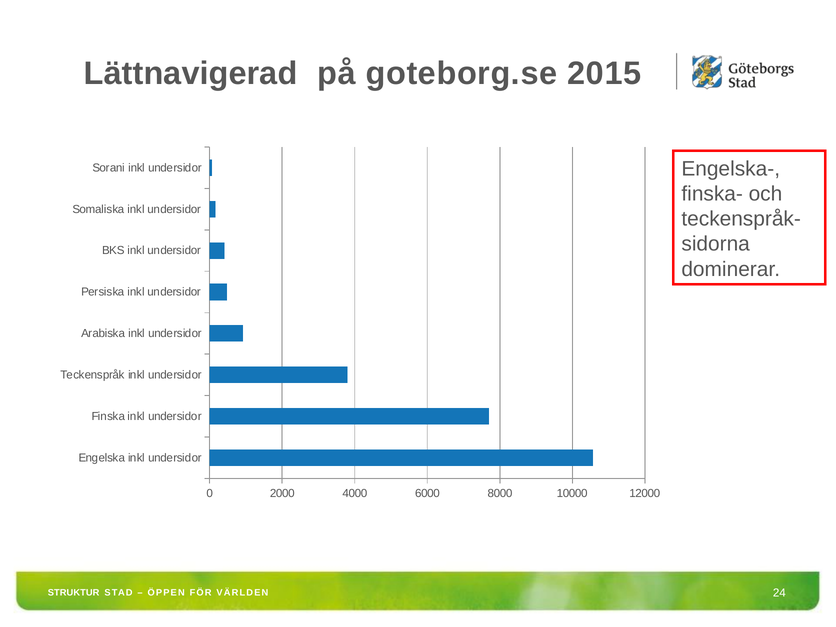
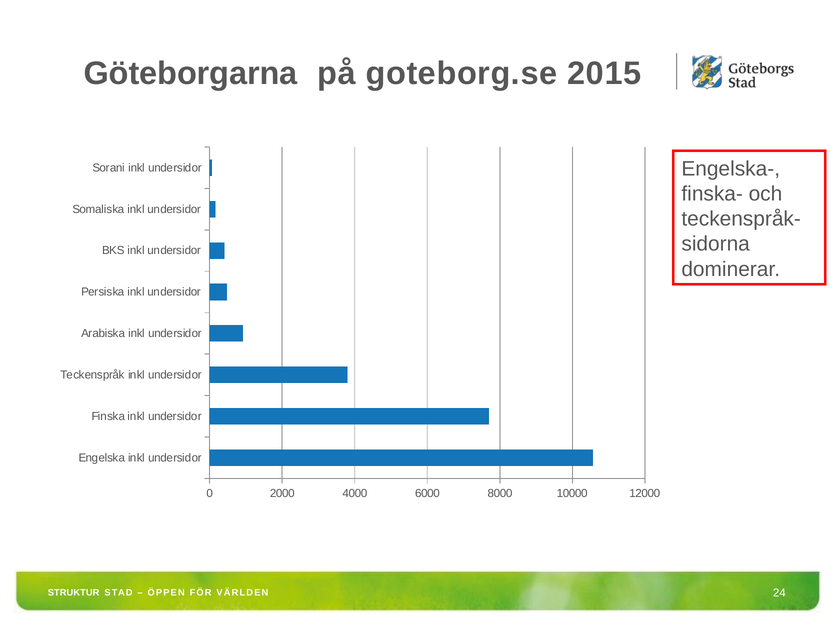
Lättnavigerad: Lättnavigerad -> Göteborgarna
